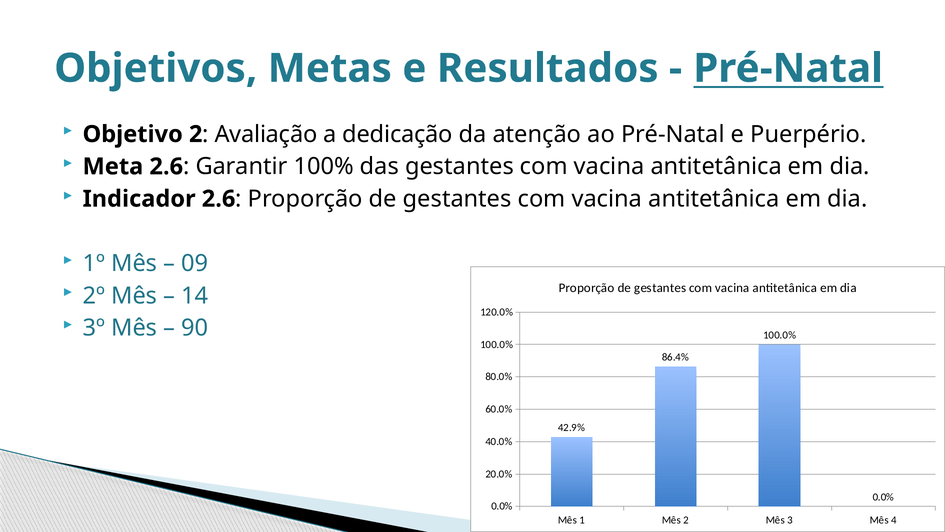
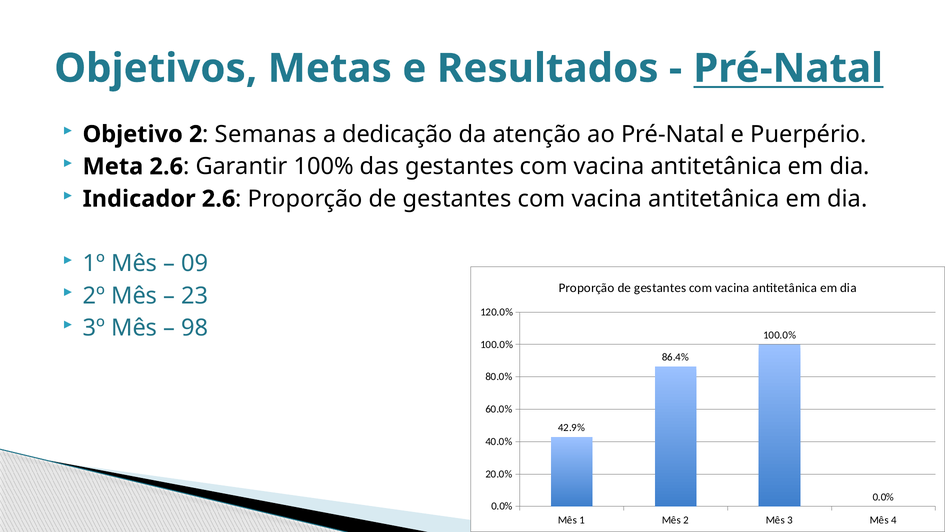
Avaliação: Avaliação -> Semanas
14: 14 -> 23
90: 90 -> 98
